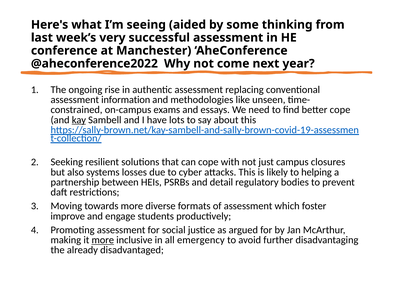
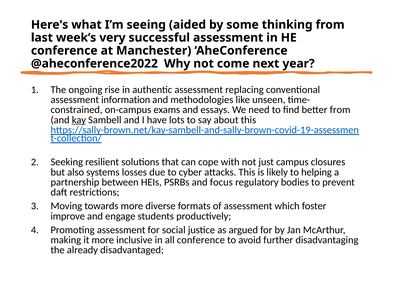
better cope: cope -> from
detail: detail -> focus
more at (103, 240) underline: present -> none
all emergency: emergency -> conference
